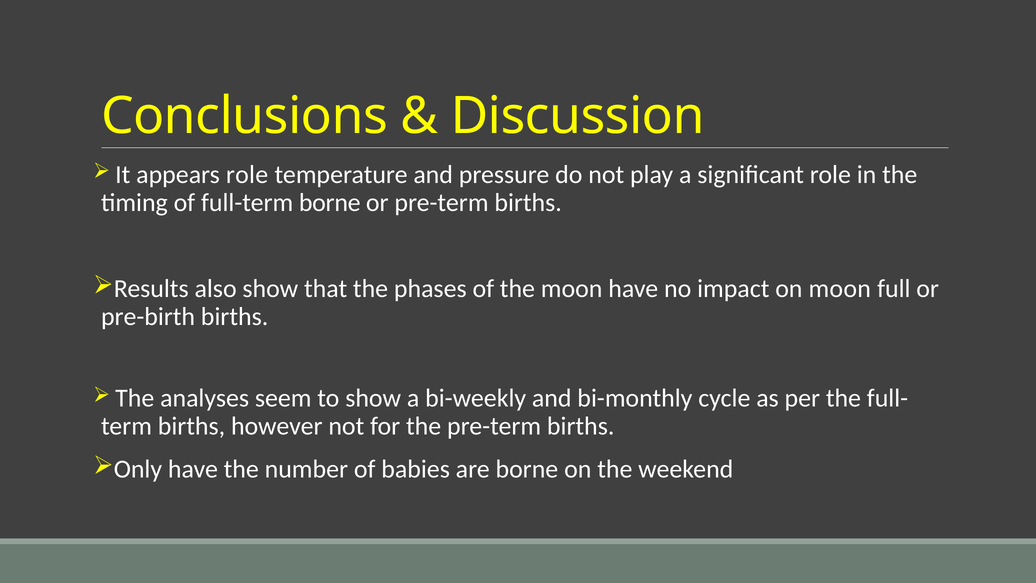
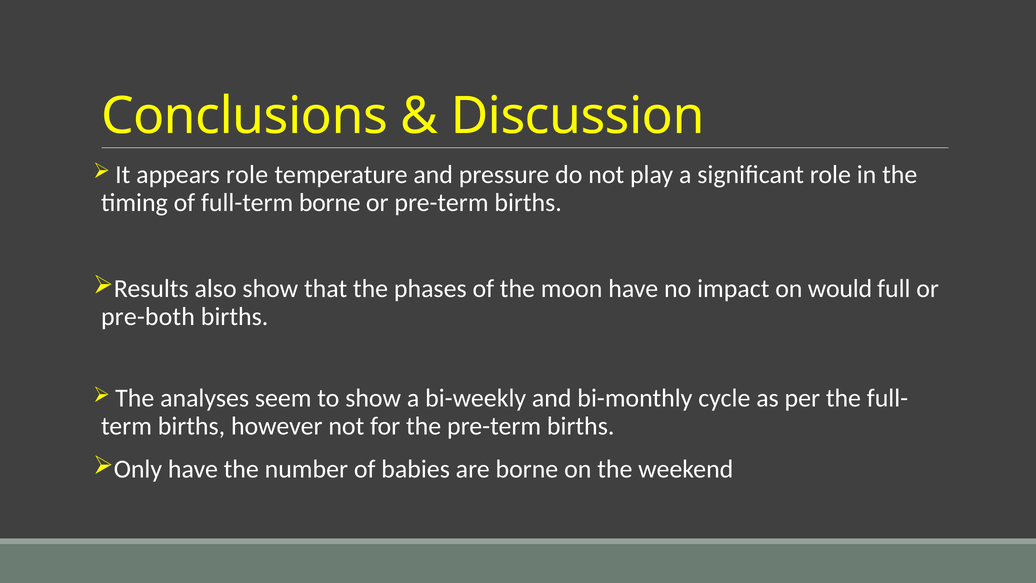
on moon: moon -> would
pre-birth: pre-birth -> pre-both
